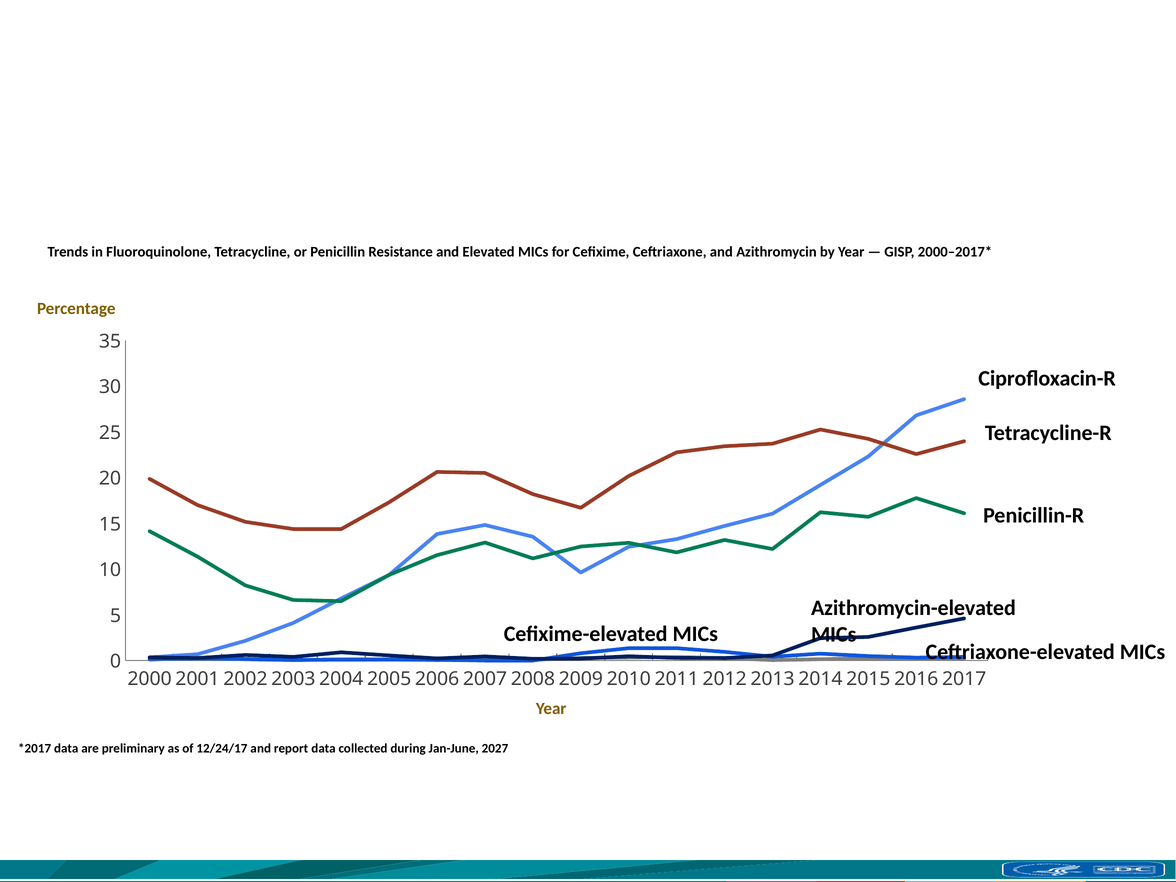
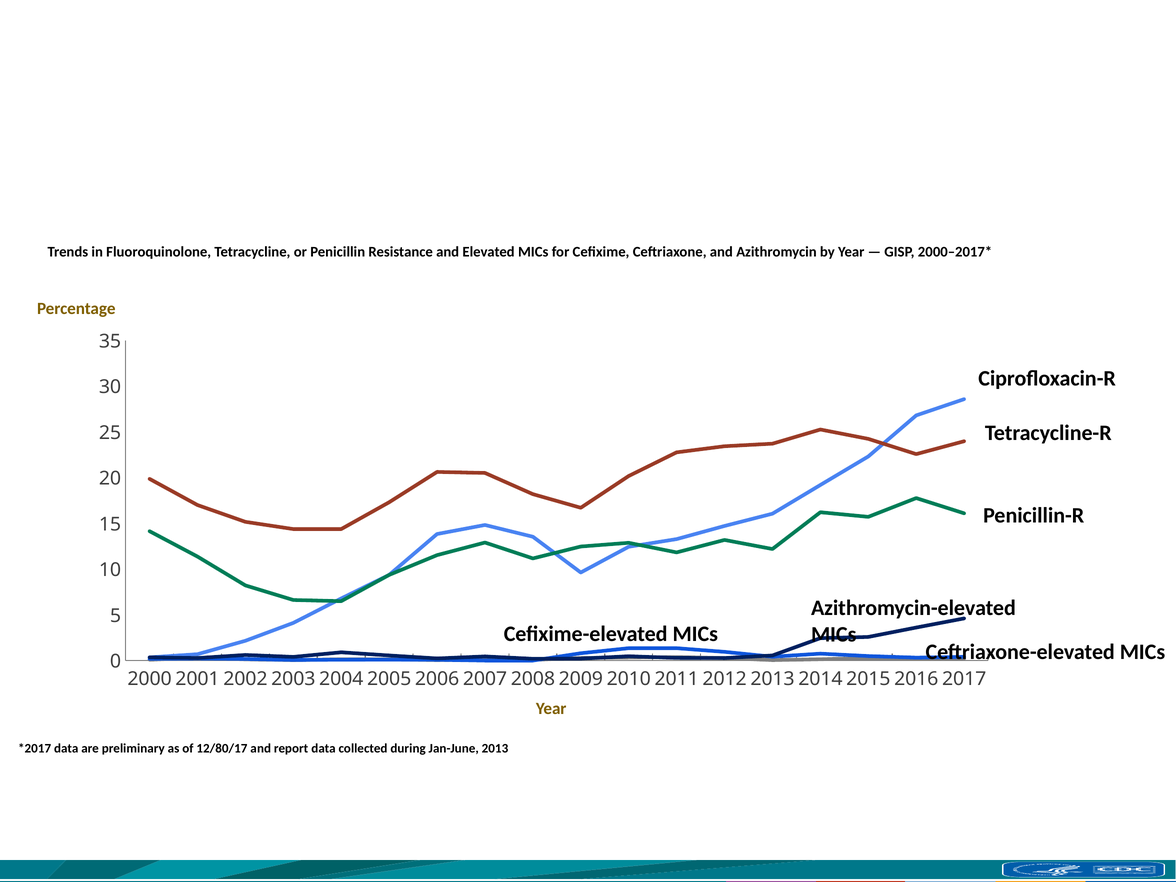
12/24/17: 12/24/17 -> 12/80/17
2027: 2027 -> 2013
